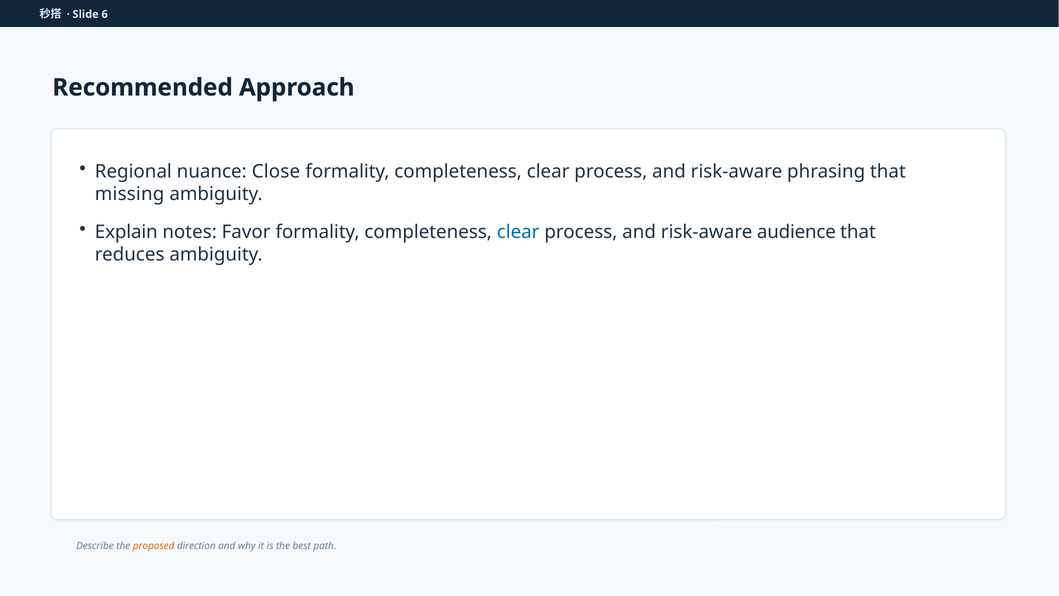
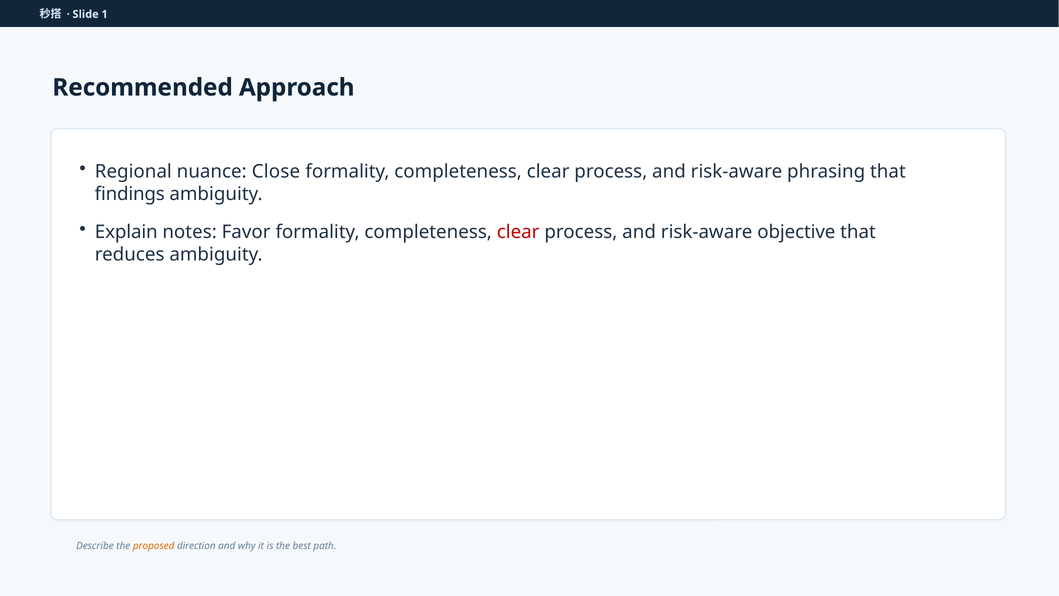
6: 6 -> 1
missing: missing -> findings
clear at (518, 232) colour: blue -> red
audience: audience -> objective
